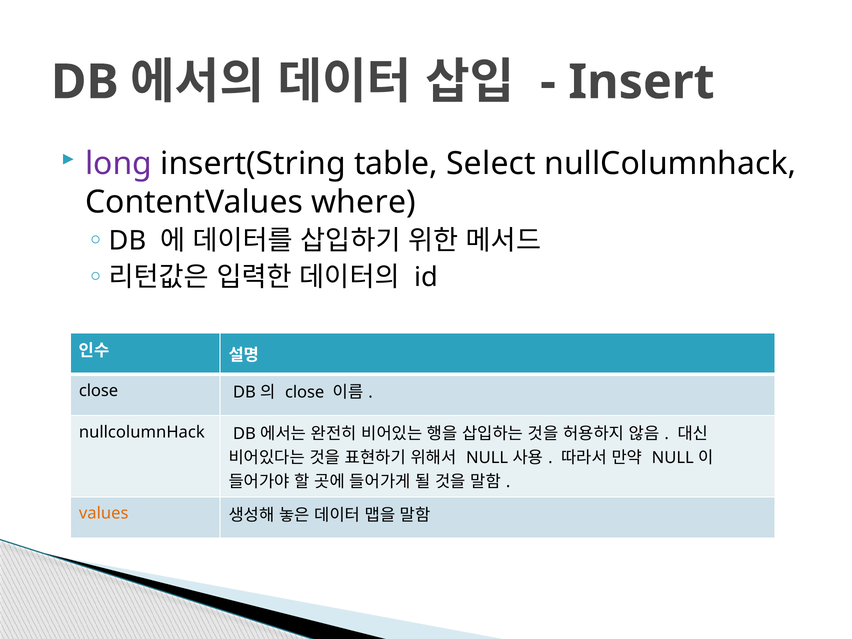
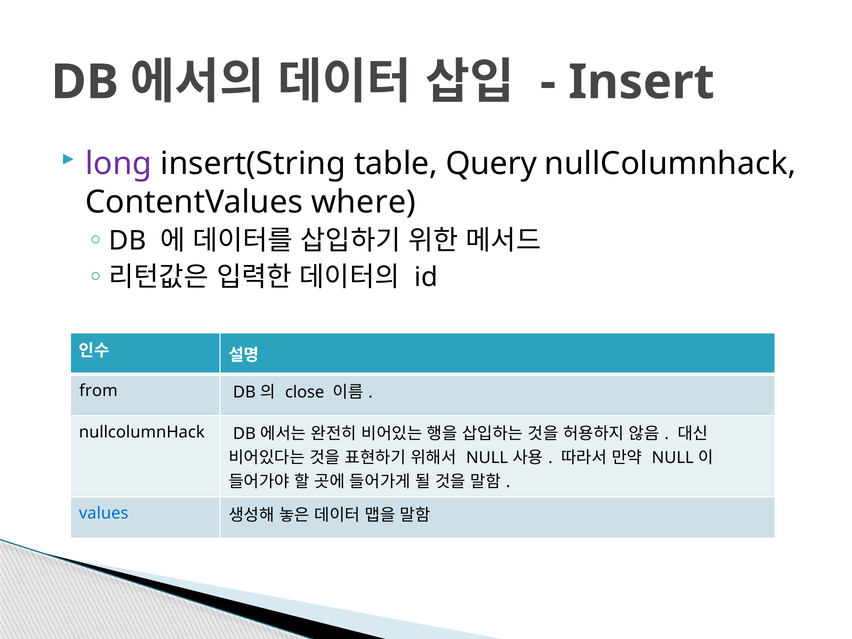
Select: Select -> Query
close at (99, 391): close -> from
values colour: orange -> blue
